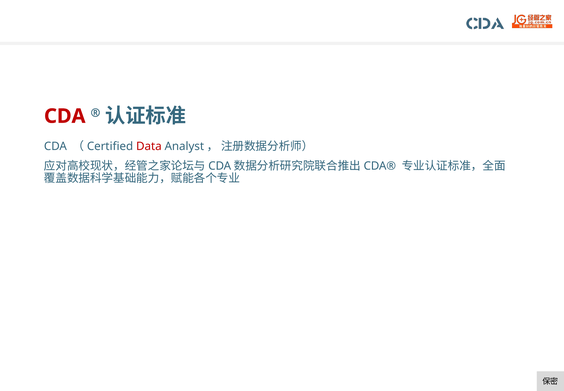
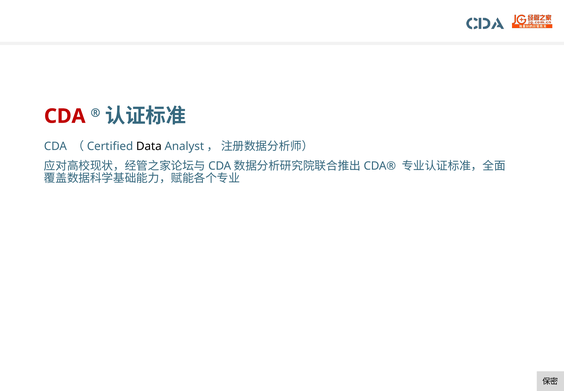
Data colour: red -> black
